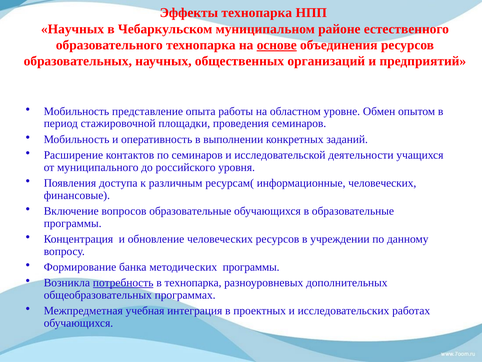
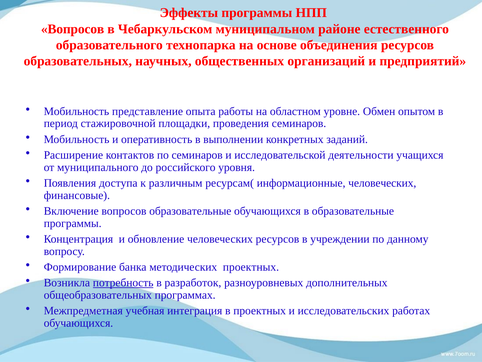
Эффекты технопарка: технопарка -> программы
Научных at (73, 29): Научных -> Вопросов
основе underline: present -> none
методических программы: программы -> проектных
в технопарка: технопарка -> разработок
